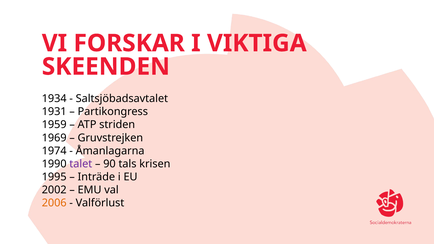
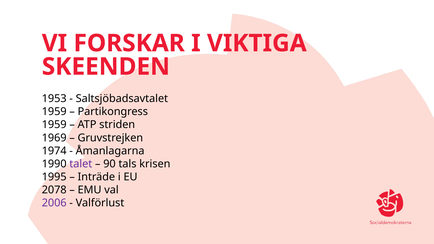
1934: 1934 -> 1953
1931 at (54, 112): 1931 -> 1959
2002: 2002 -> 2078
2006 colour: orange -> purple
